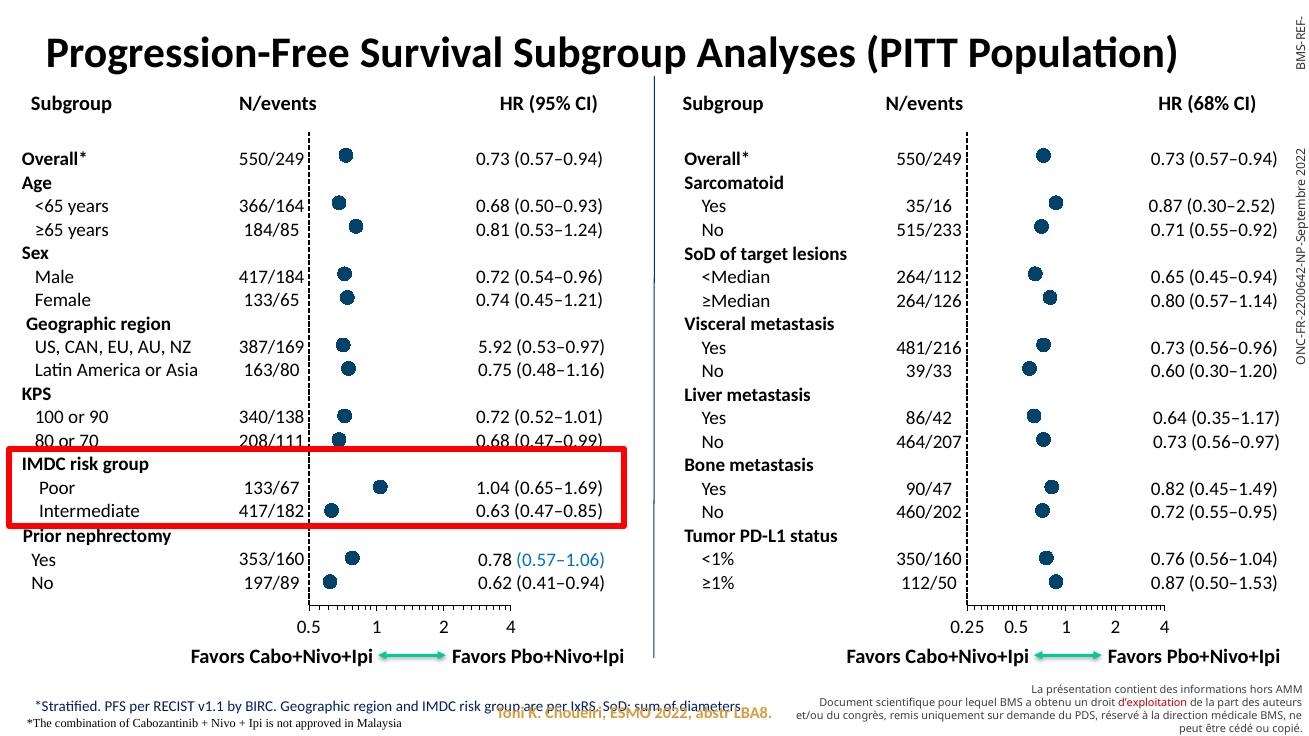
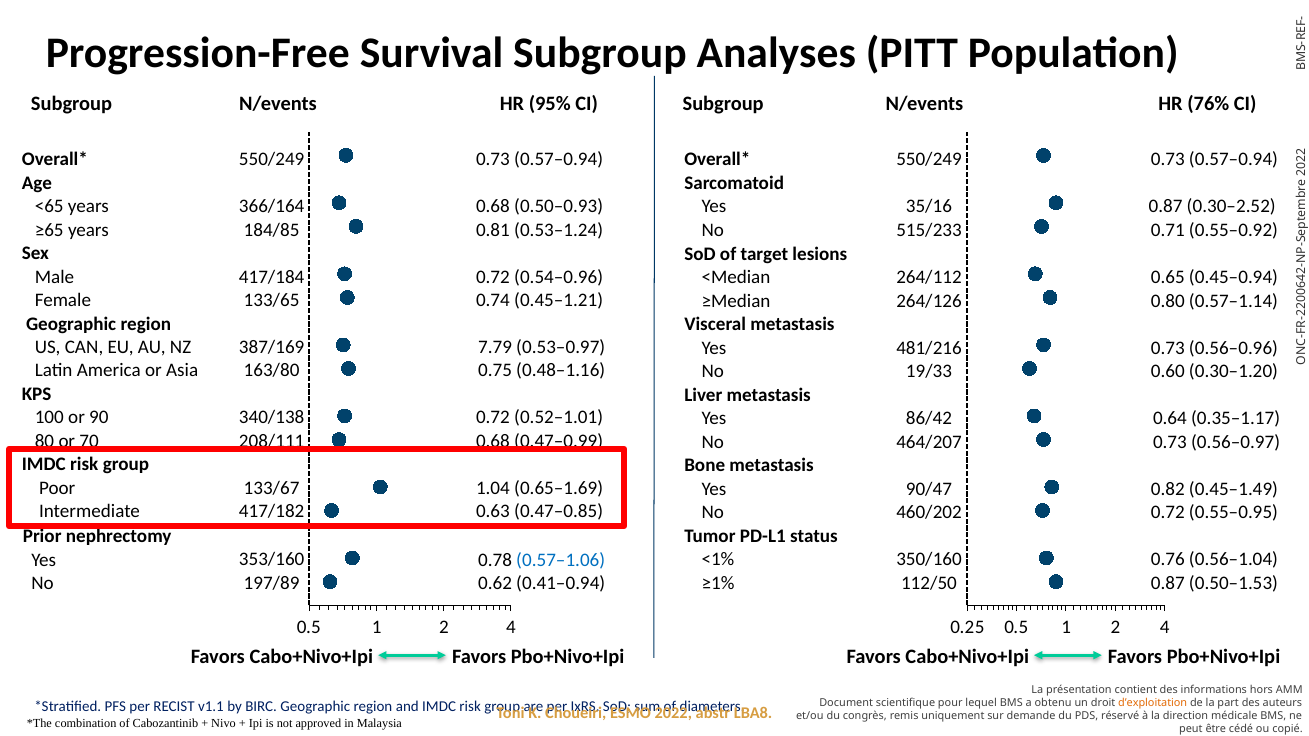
68%: 68% -> 76%
5.92: 5.92 -> 7.79
39/33: 39/33 -> 19/33
d’exploitation colour: red -> orange
